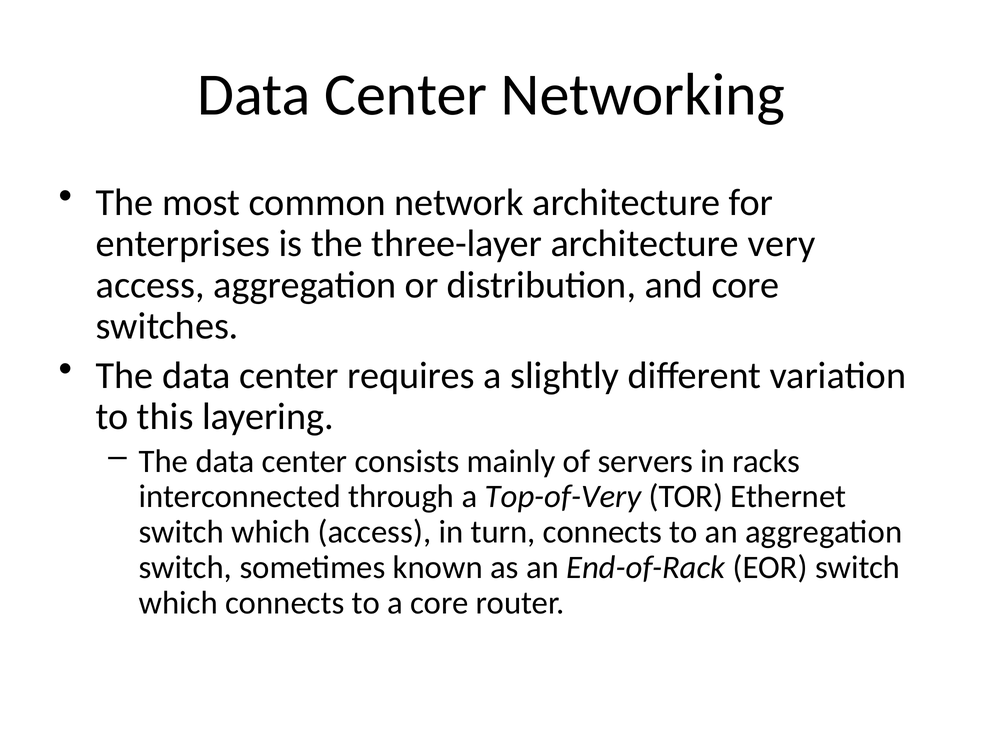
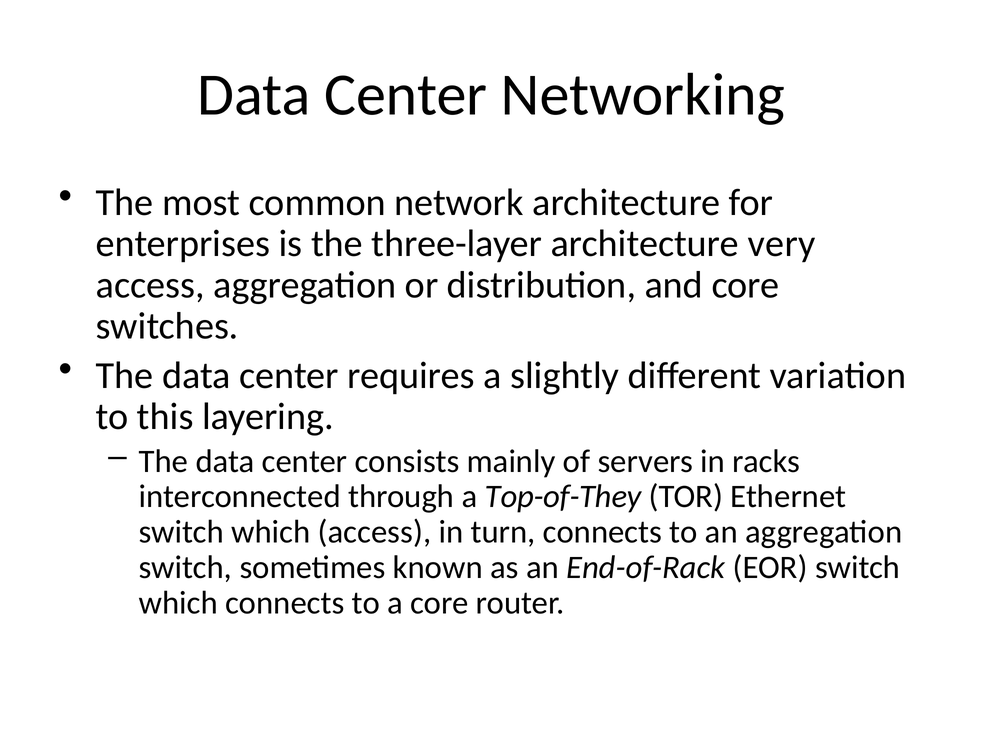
Top-of-Very: Top-of-Very -> Top-of-They
